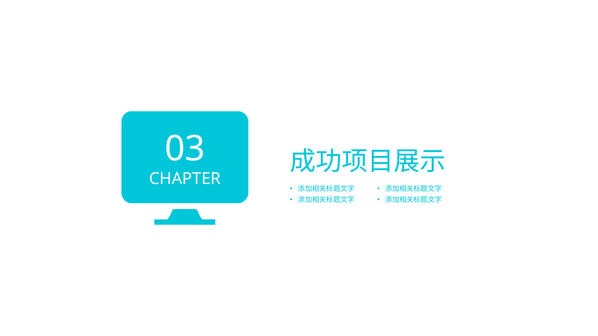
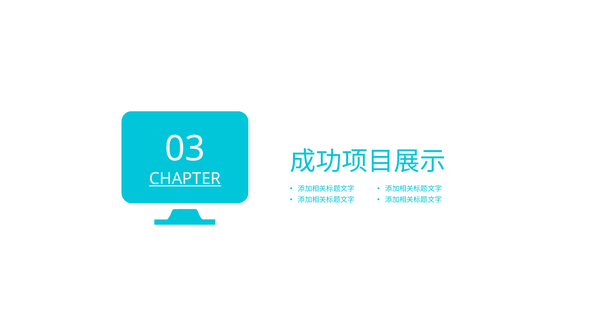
CHAPTER underline: none -> present
